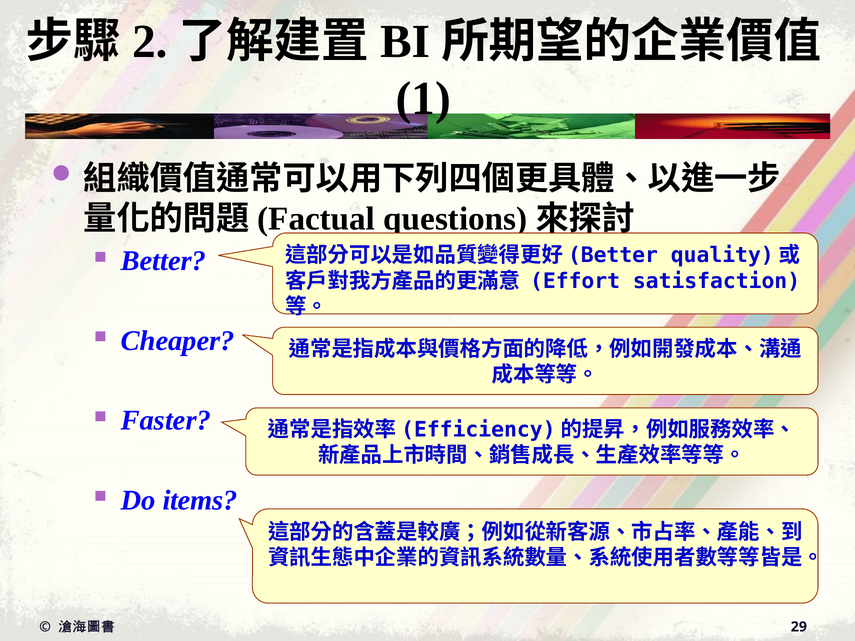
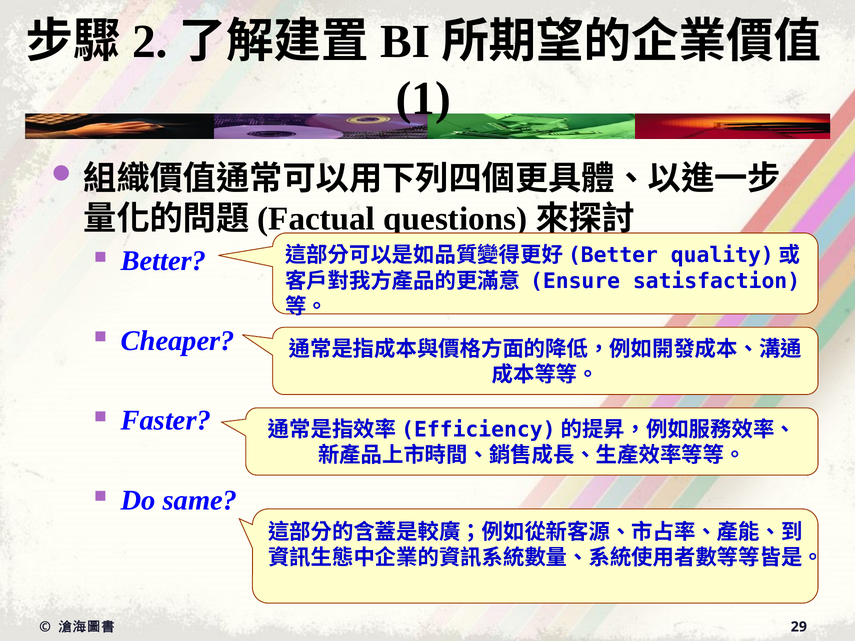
Effort: Effort -> Ensure
items: items -> same
